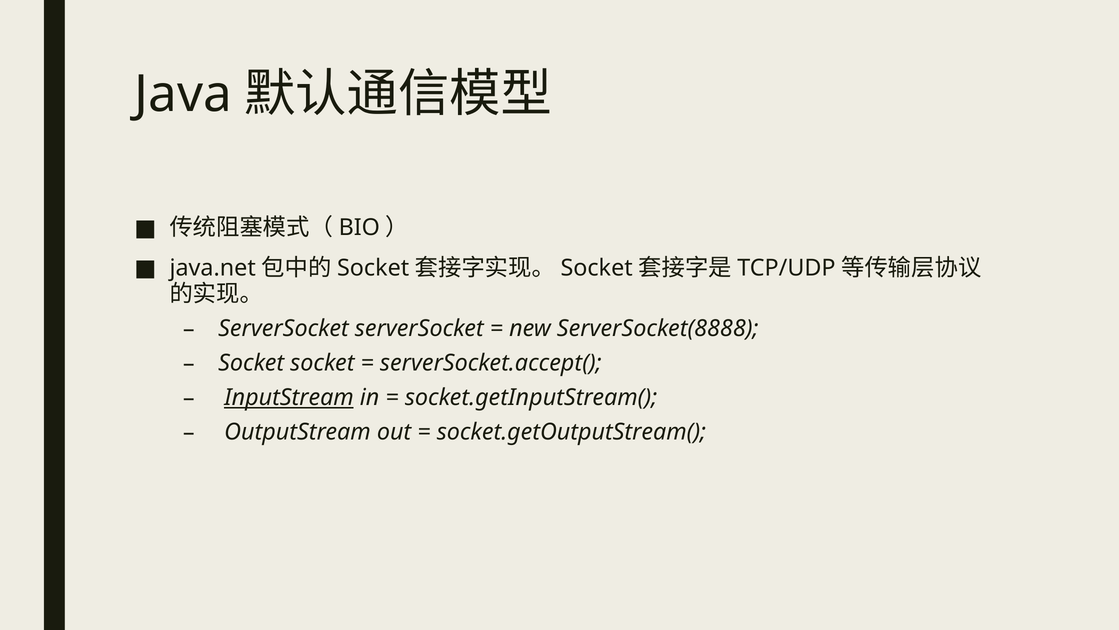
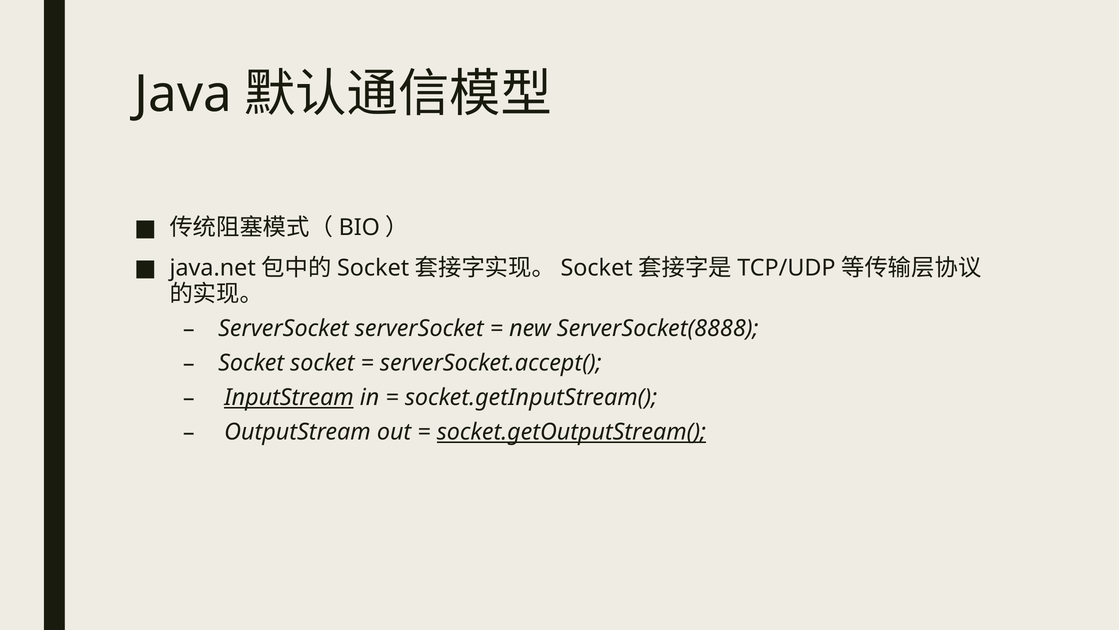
socket.getOutputStream( underline: none -> present
